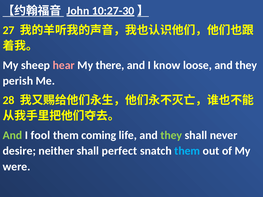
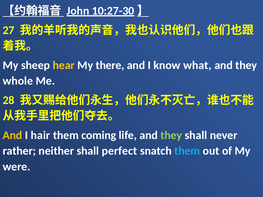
hear colour: pink -> yellow
loose: loose -> what
perish: perish -> whole
And at (12, 135) colour: light green -> yellow
fool: fool -> hair
desire: desire -> rather
